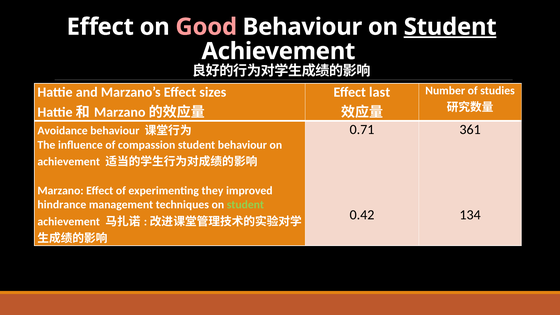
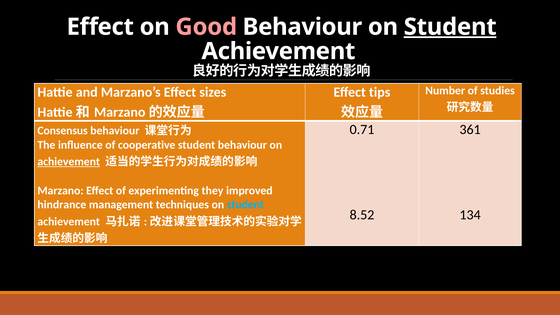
last: last -> tips
Avoidance: Avoidance -> Consensus
compassion: compassion -> cooperative
achievement at (69, 162) underline: none -> present
student at (245, 205) colour: light green -> light blue
0.42: 0.42 -> 8.52
